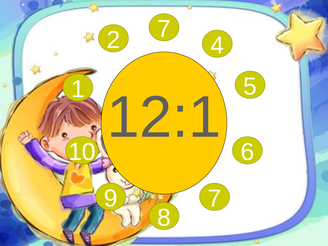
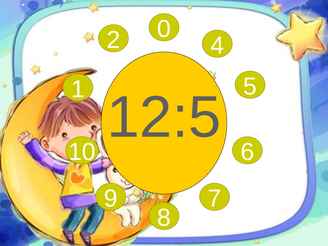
2 7: 7 -> 0
12:1: 12:1 -> 12:5
